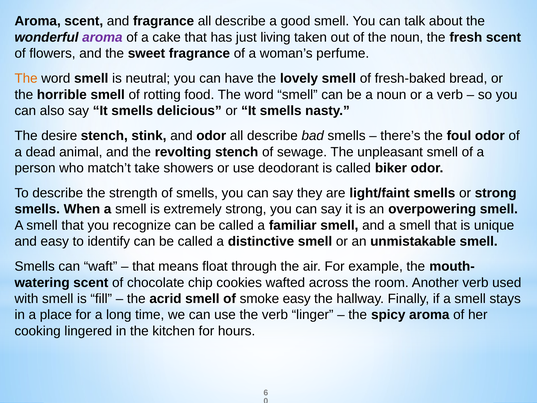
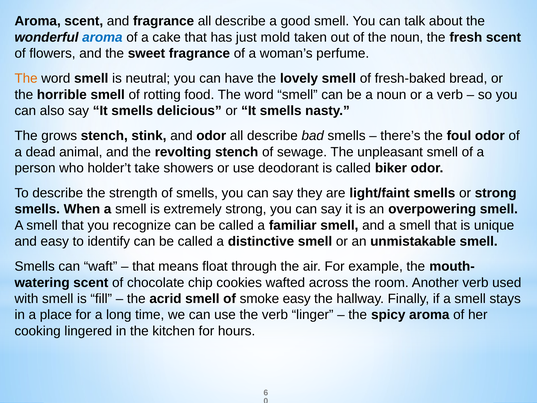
aroma at (102, 37) colour: purple -> blue
living: living -> mold
desire: desire -> grows
match’t: match’t -> holder’t
